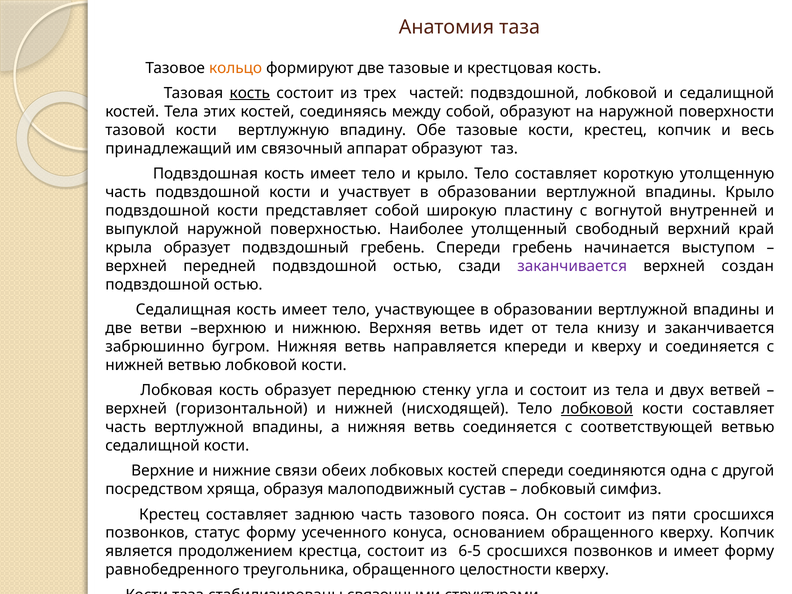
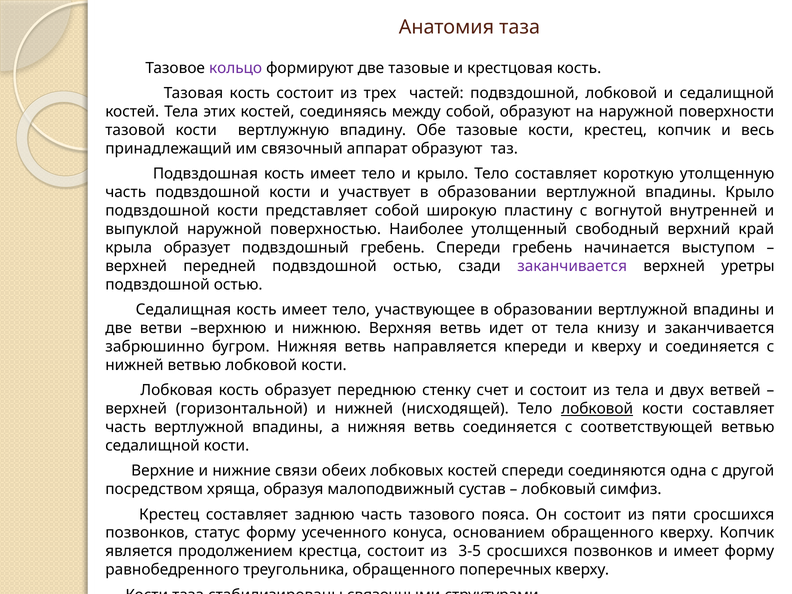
кольцо colour: orange -> purple
кость at (250, 93) underline: present -> none
создан: создан -> уретры
угла: угла -> счет
6-5: 6-5 -> 3-5
целостности: целостности -> поперечных
